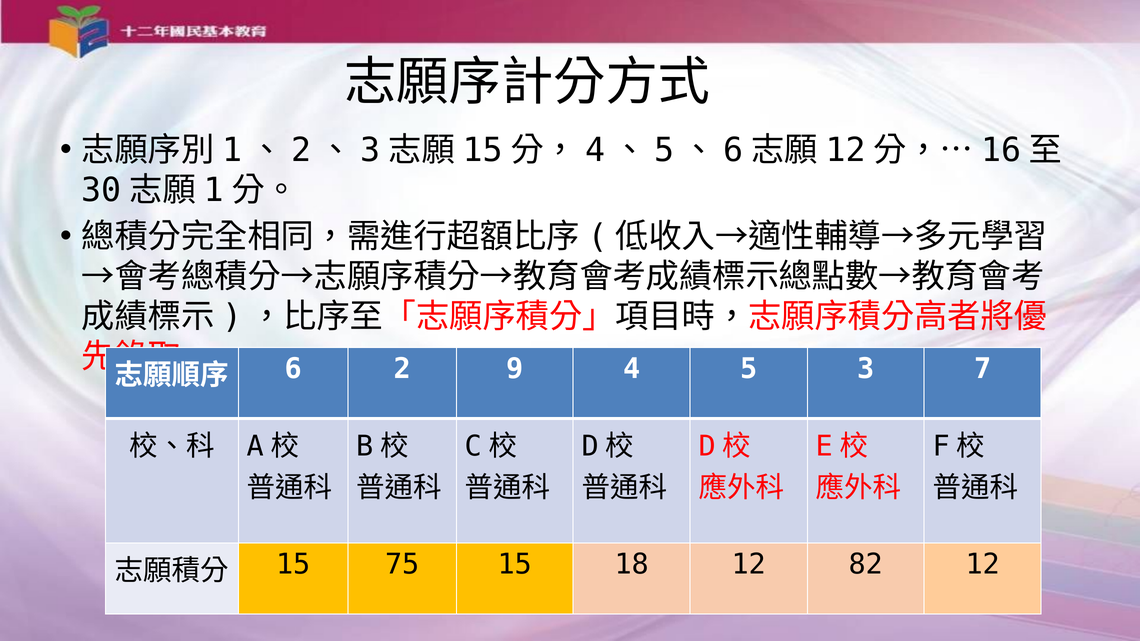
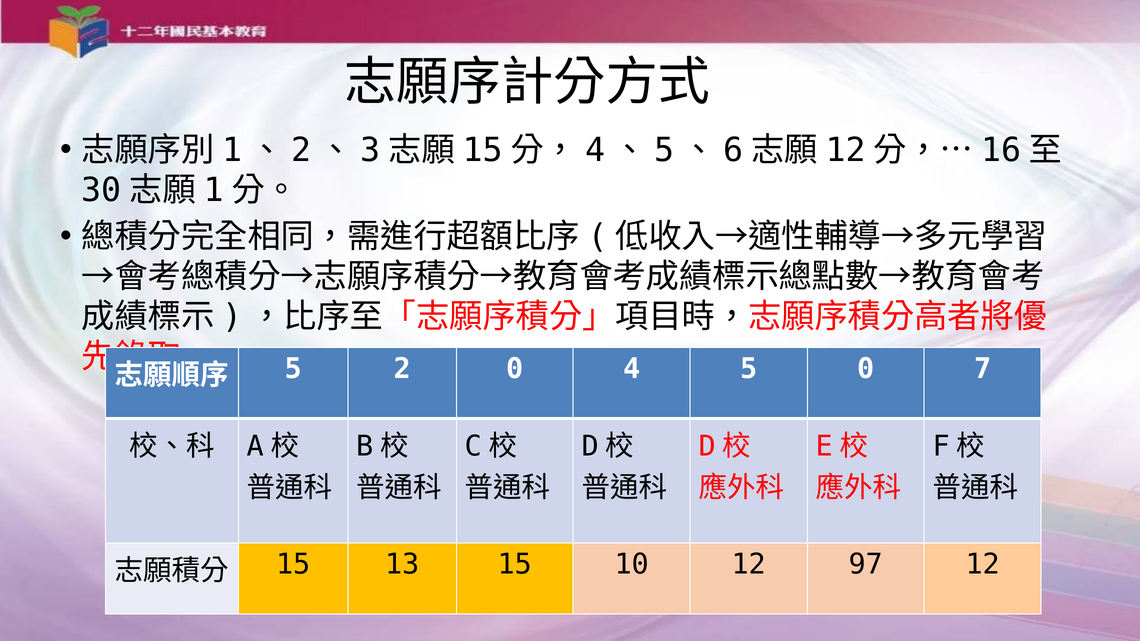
6 at (293, 369): 6 -> 5
2 9: 9 -> 0
5 3: 3 -> 0
75: 75 -> 13
18: 18 -> 10
82: 82 -> 97
